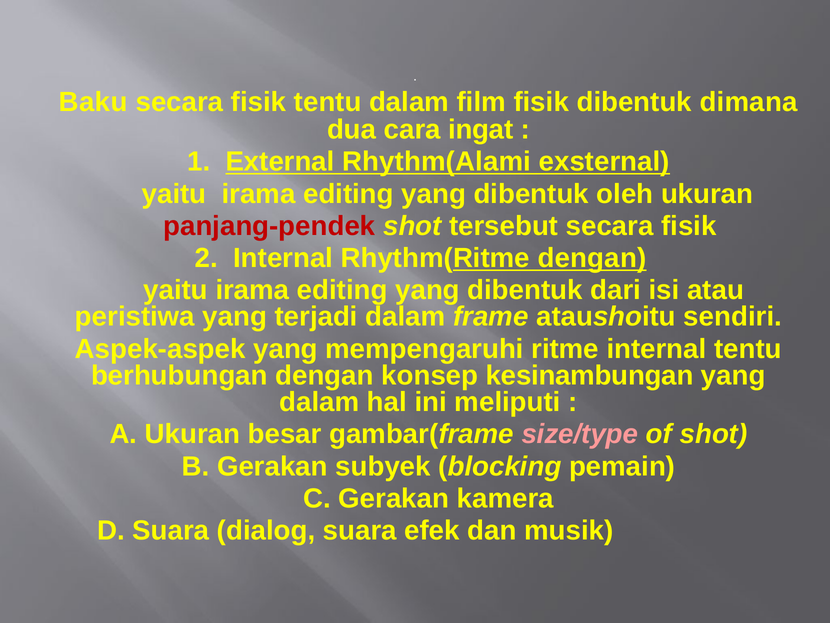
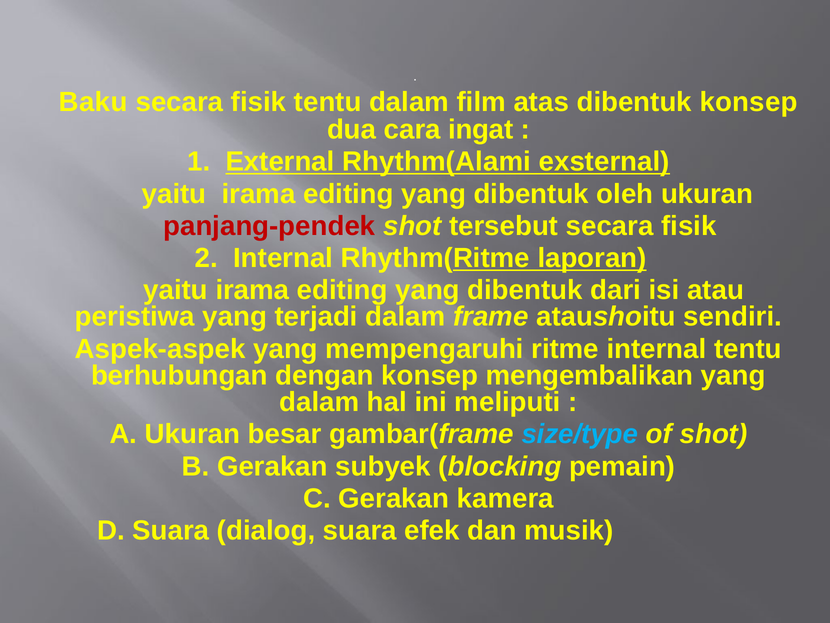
film fisik: fisik -> atas
dibentuk dimana: dimana -> konsep
Rhythm(Ritme dengan: dengan -> laporan
kesinambungan: kesinambungan -> mengembalikan
size/type colour: pink -> light blue
